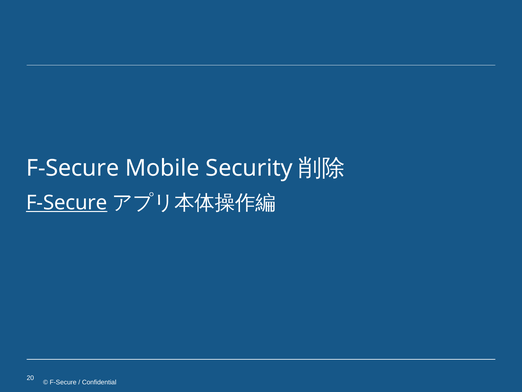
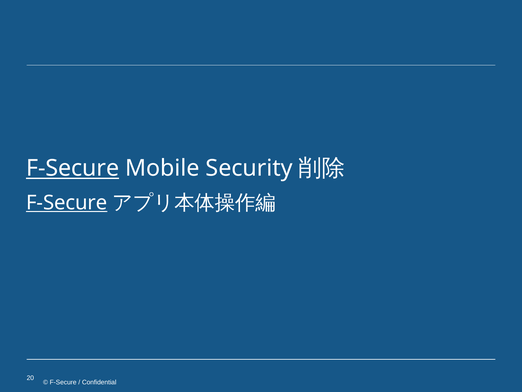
F-Secure at (73, 168) underline: none -> present
